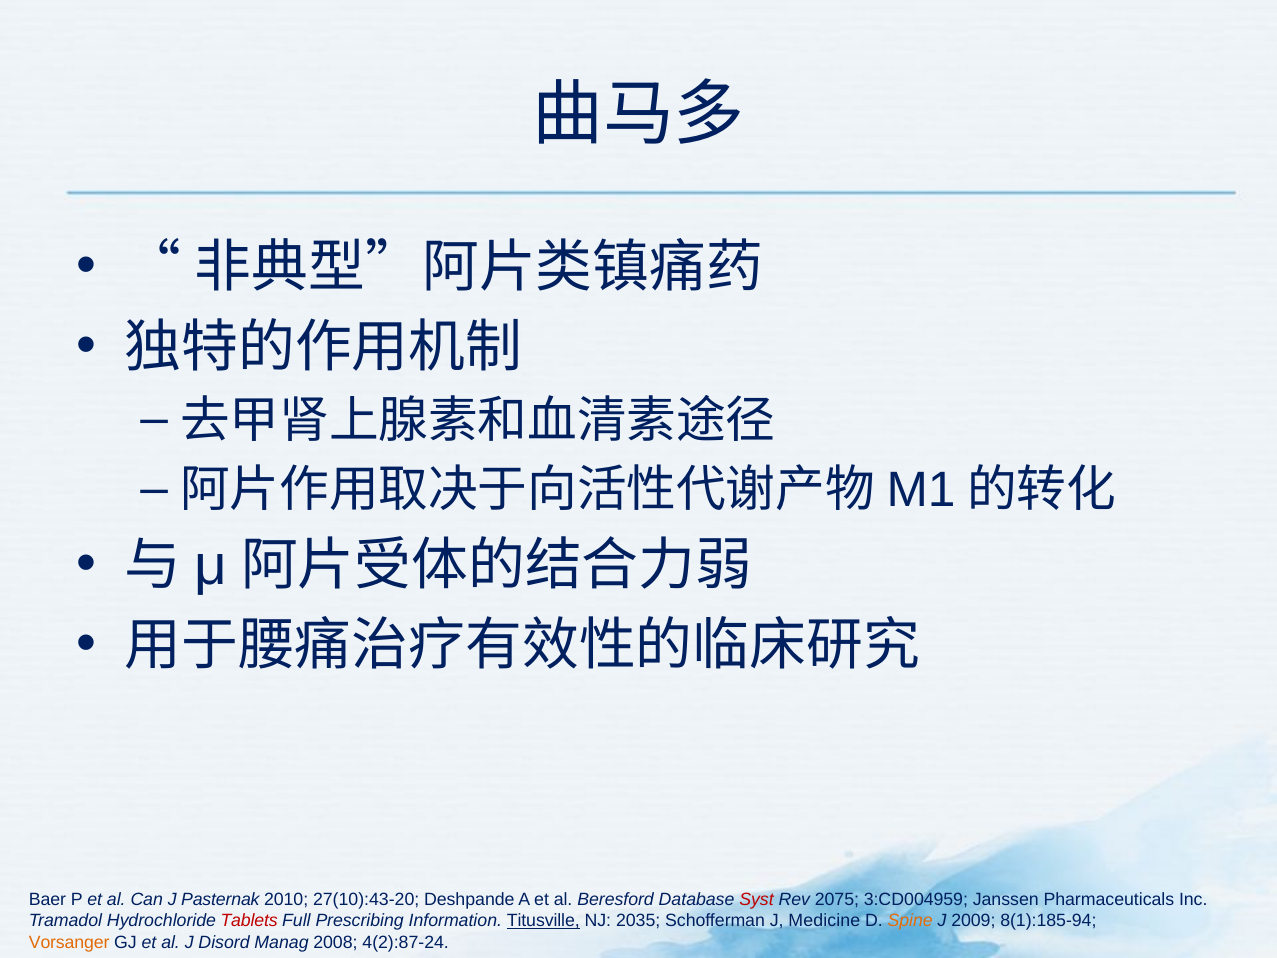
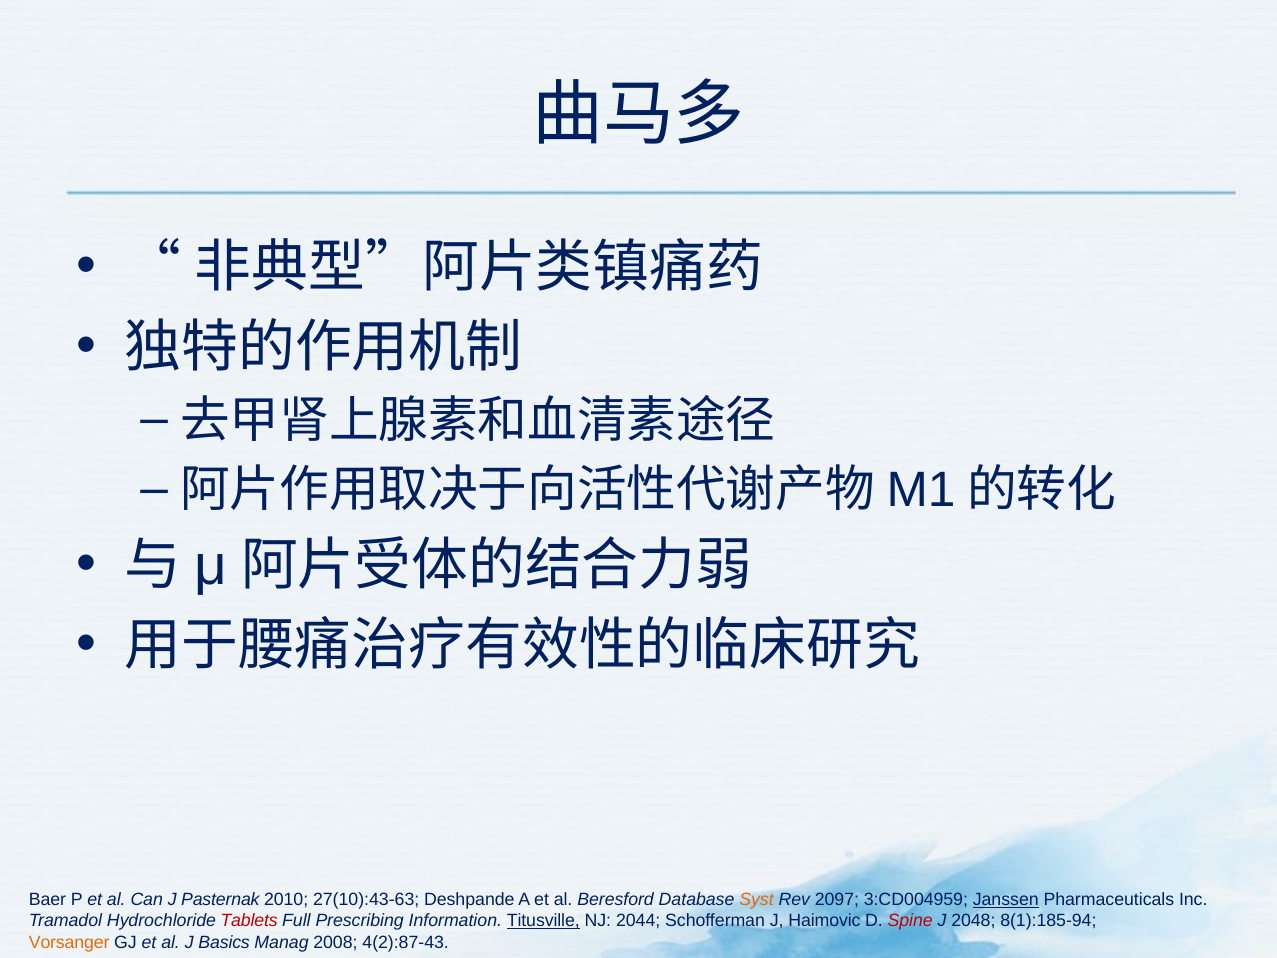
27(10):43-20: 27(10):43-20 -> 27(10):43-63
Syst colour: red -> orange
2075: 2075 -> 2097
Janssen underline: none -> present
2035: 2035 -> 2044
Medicine: Medicine -> Haimovic
Spine colour: orange -> red
2009: 2009 -> 2048
Disord: Disord -> Basics
4(2):87-24: 4(2):87-24 -> 4(2):87-43
